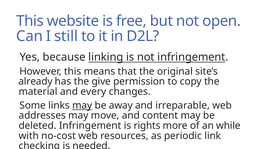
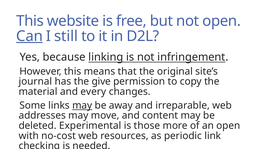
Can underline: none -> present
already: already -> journal
deleted Infringement: Infringement -> Experimental
rights: rights -> those
an while: while -> open
